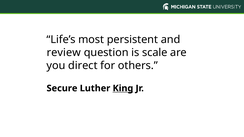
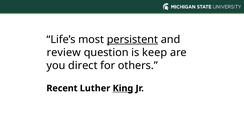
persistent underline: none -> present
scale: scale -> keep
Secure: Secure -> Recent
